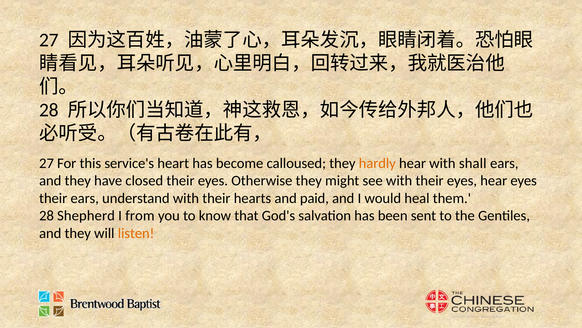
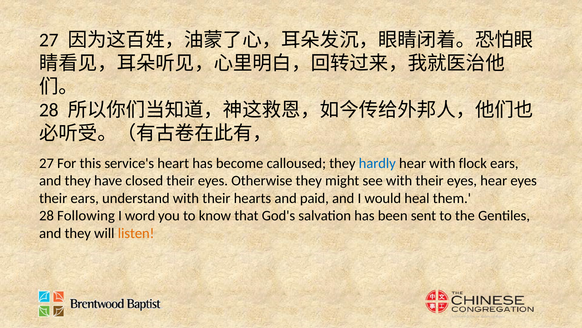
hardly colour: orange -> blue
shall: shall -> flock
Shepherd: Shepherd -> Following
from: from -> word
